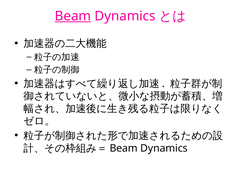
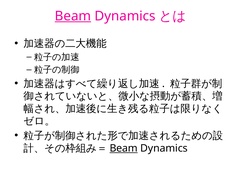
Beam at (124, 148) underline: none -> present
